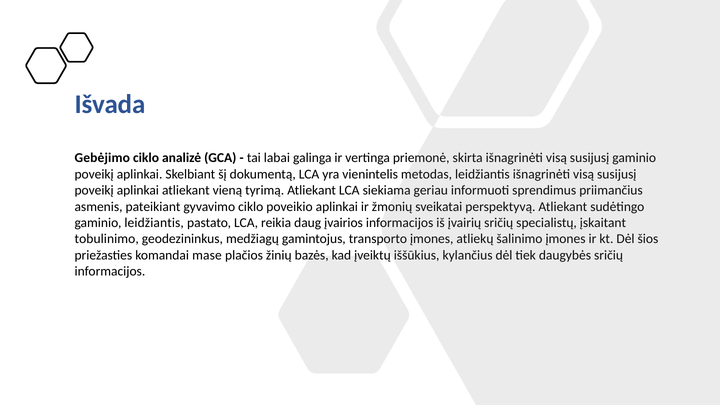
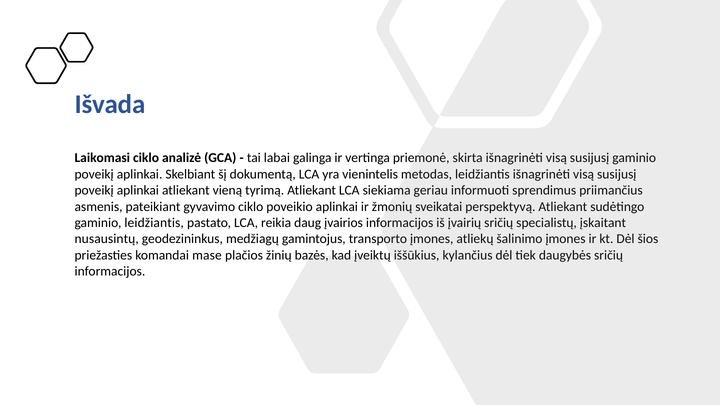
Gebėjimo: Gebėjimo -> Laikomasi
tobulinimo: tobulinimo -> nusausintų
